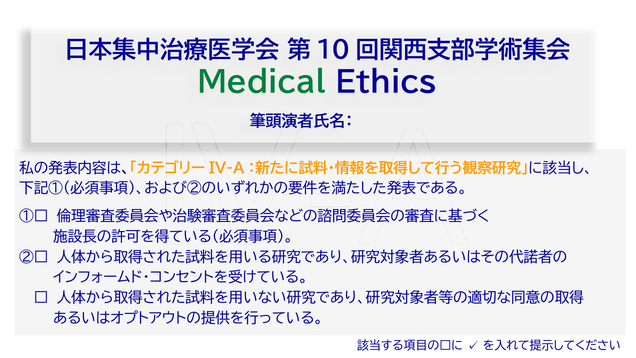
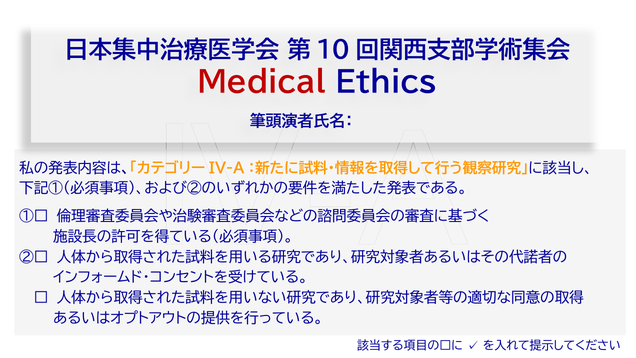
Medical colour: green -> red
